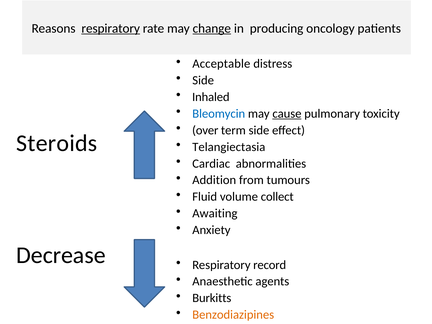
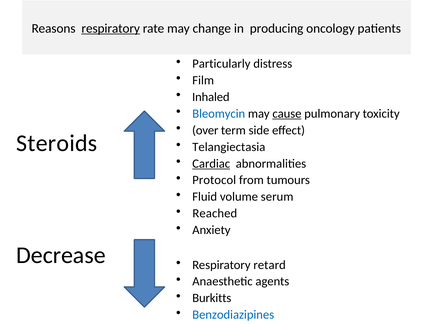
change underline: present -> none
Acceptable: Acceptable -> Particularly
Side at (203, 80): Side -> Film
Cardiac underline: none -> present
Addition: Addition -> Protocol
collect: collect -> serum
Awaiting: Awaiting -> Reached
record: record -> retard
Benzodiazipines colour: orange -> blue
